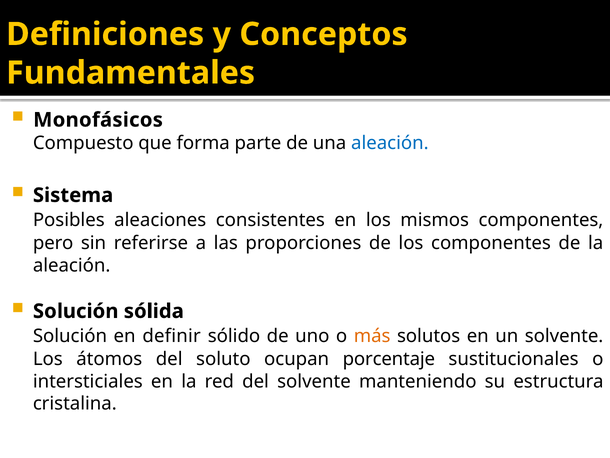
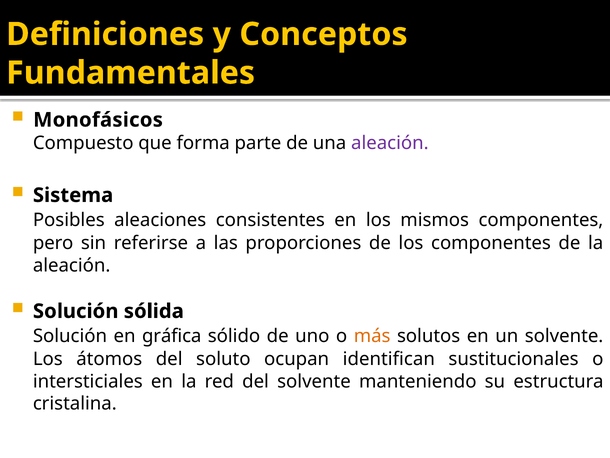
aleación at (390, 143) colour: blue -> purple
definir: definir -> gráfica
porcentaje: porcentaje -> identifican
